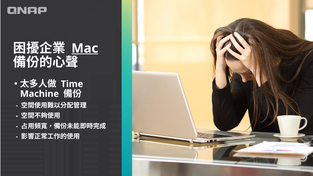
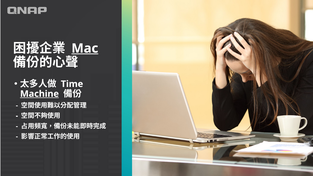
Machine underline: none -> present
